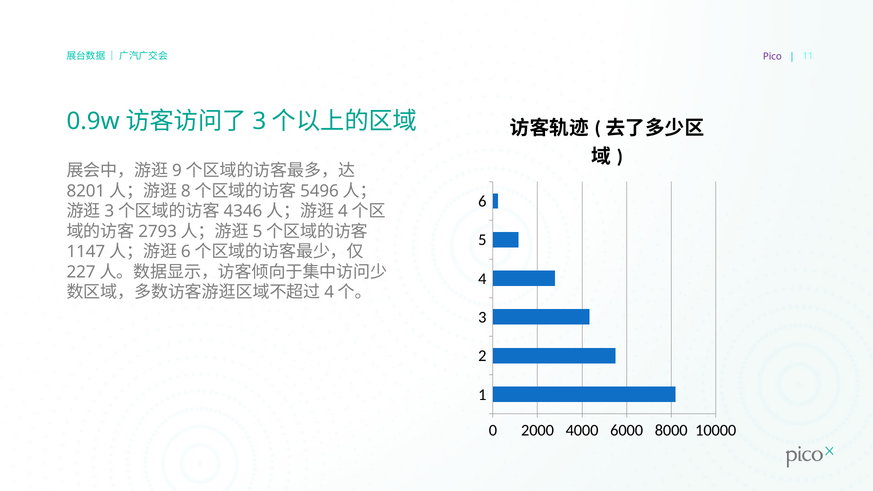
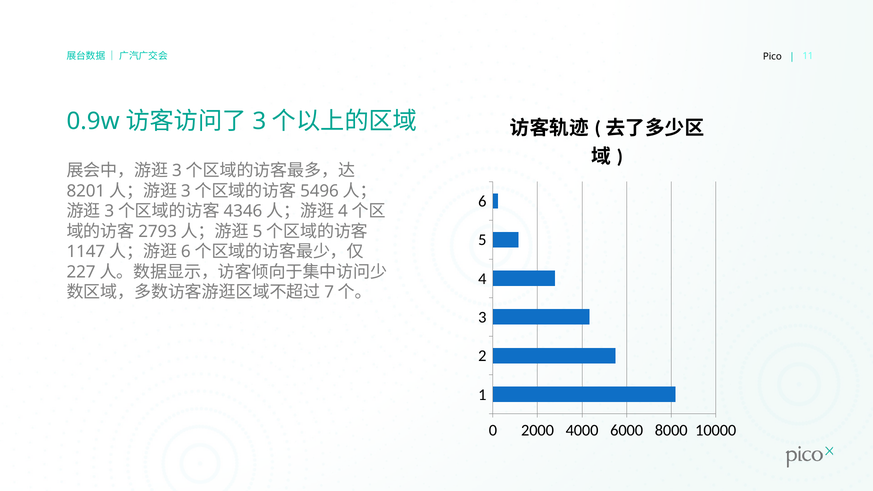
Pico colour: purple -> black
9 at (177, 171): 9 -> 3
8 at (186, 191): 8 -> 3
4 at (329, 292): 4 -> 7
